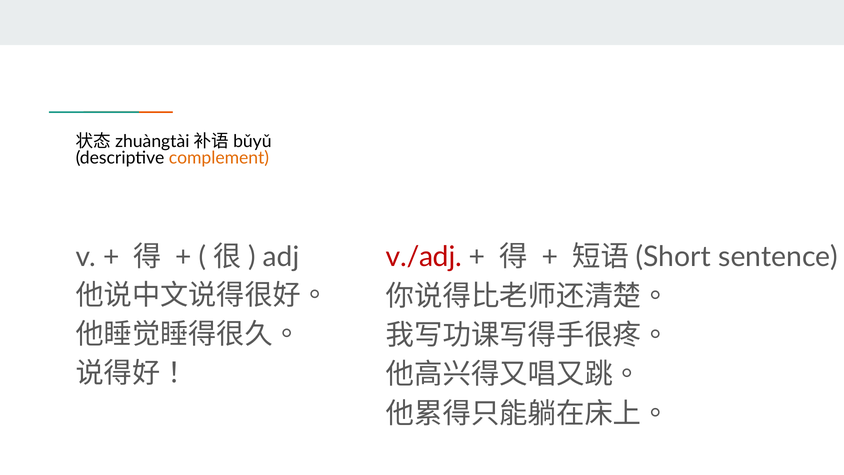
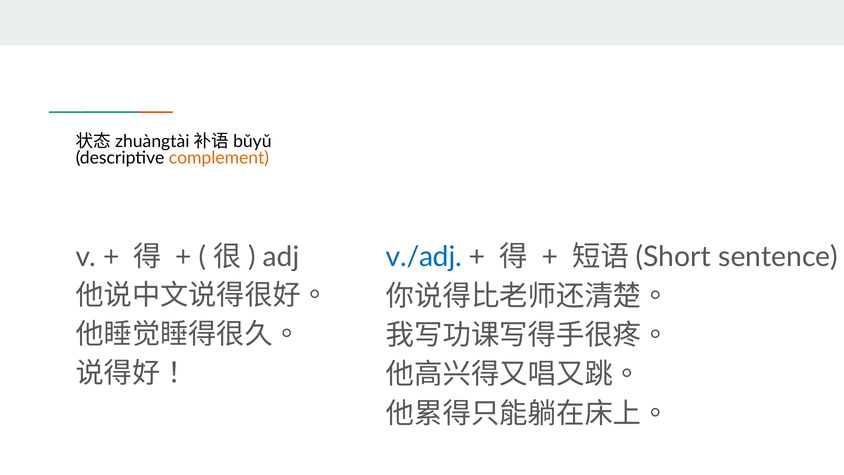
v./adj colour: red -> blue
